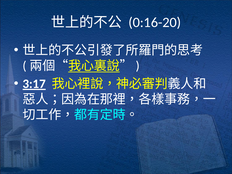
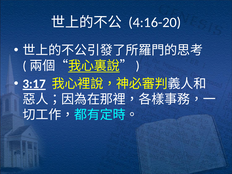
0:16-20: 0:16-20 -> 4:16-20
